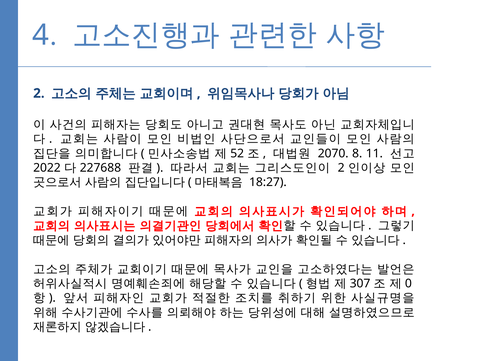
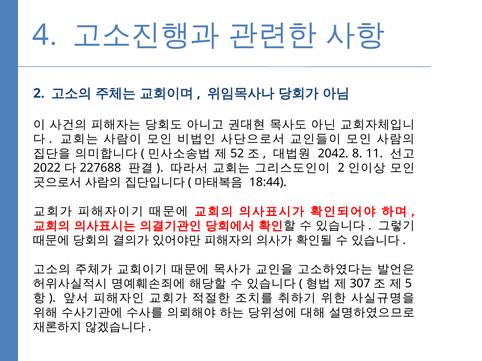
2070: 2070 -> 2042
18:27: 18:27 -> 18:44
0: 0 -> 5
